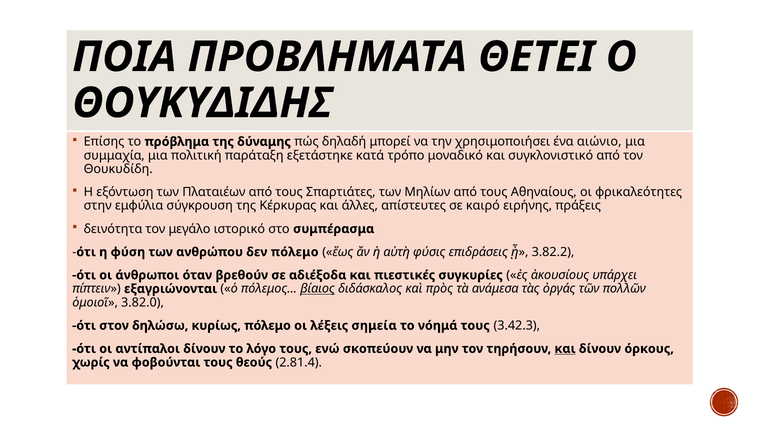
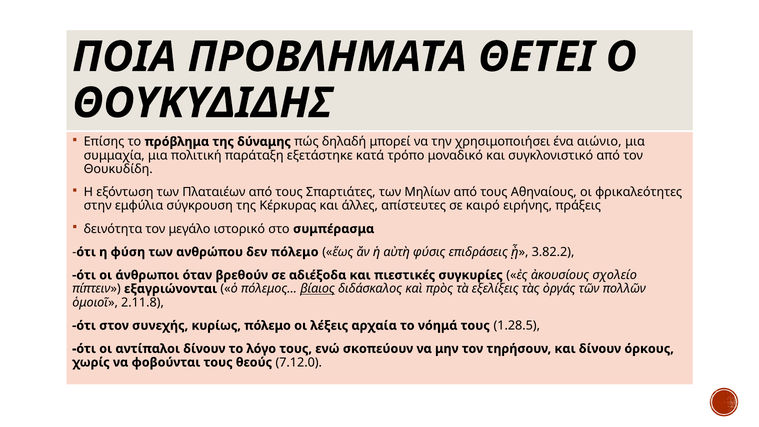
υπάρχει: υπάρχει -> σχολείο
ανάμεσα: ανάμεσα -> εξελίξεις
3.82.0: 3.82.0 -> 2.11.8
δηλώσω: δηλώσω -> συνεχής
σημεία: σημεία -> αρχαία
3.42.3: 3.42.3 -> 1.28.5
και at (565, 349) underline: present -> none
2.81.4: 2.81.4 -> 7.12.0
